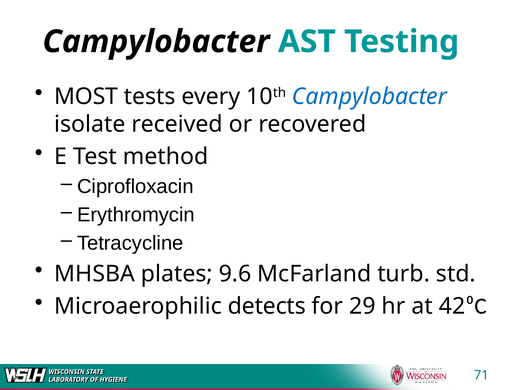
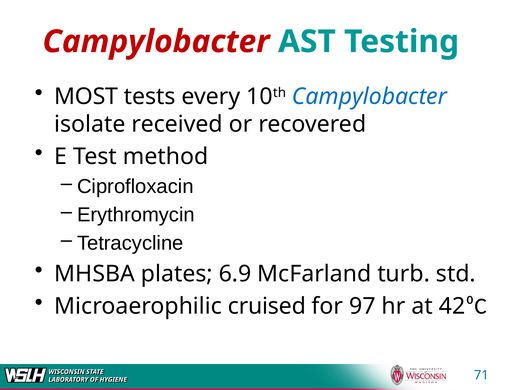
Campylobacter at (156, 42) colour: black -> red
9.6: 9.6 -> 6.9
detects: detects -> cruised
29: 29 -> 97
